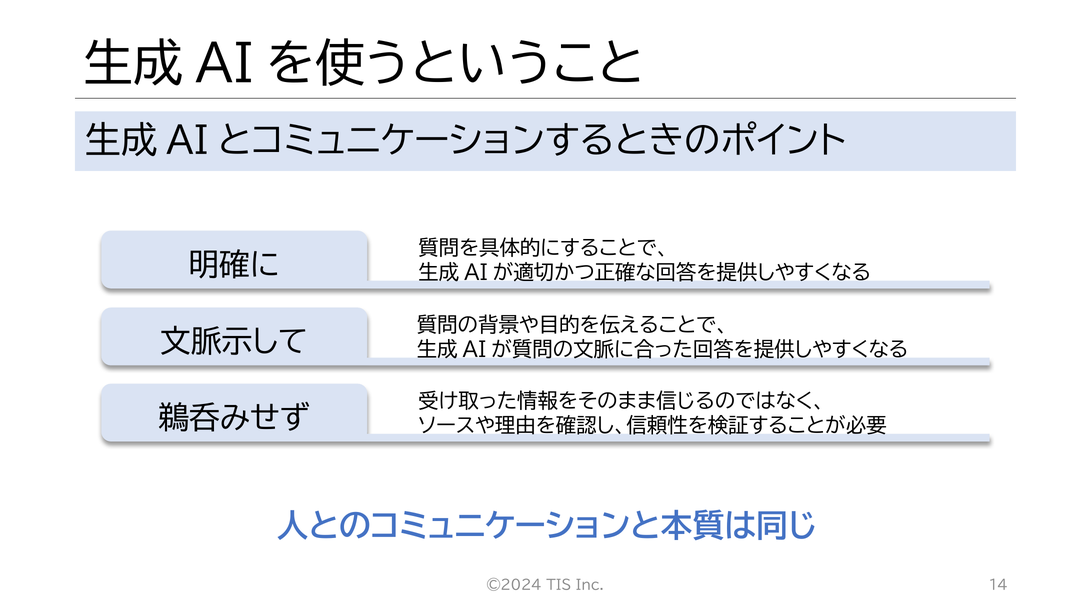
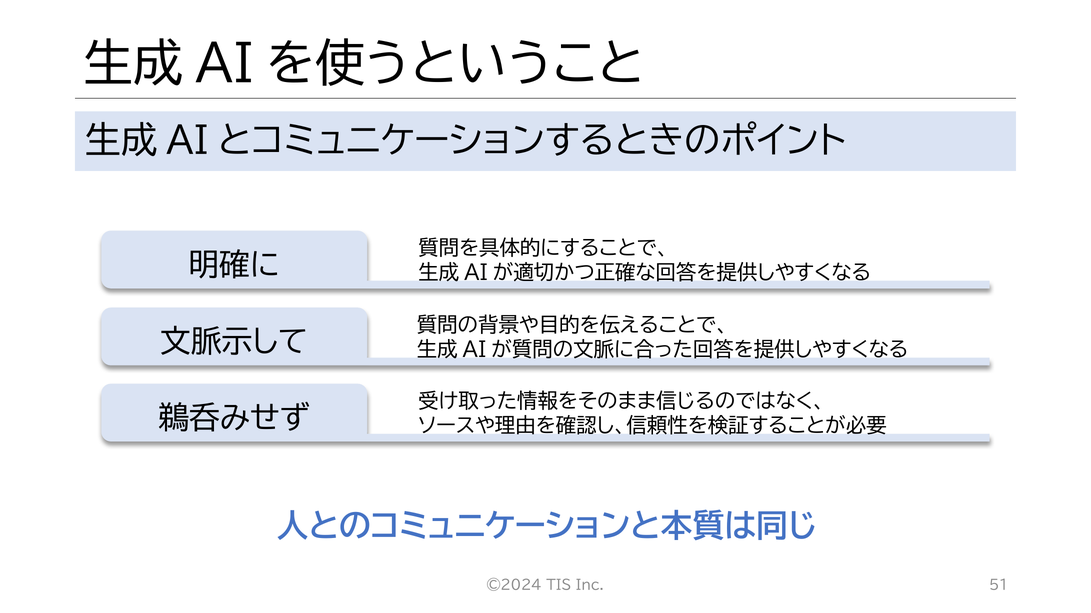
14: 14 -> 51
